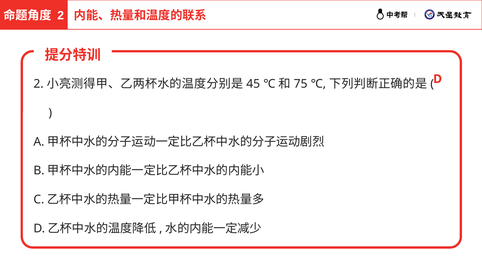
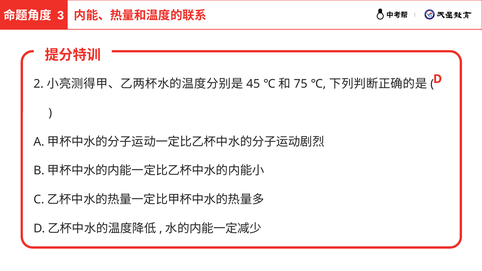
2 at (61, 16): 2 -> 3
